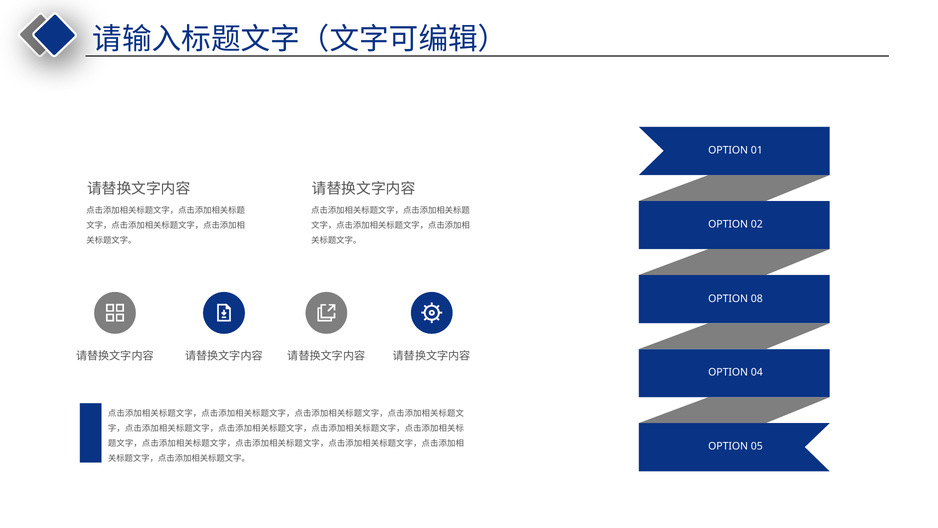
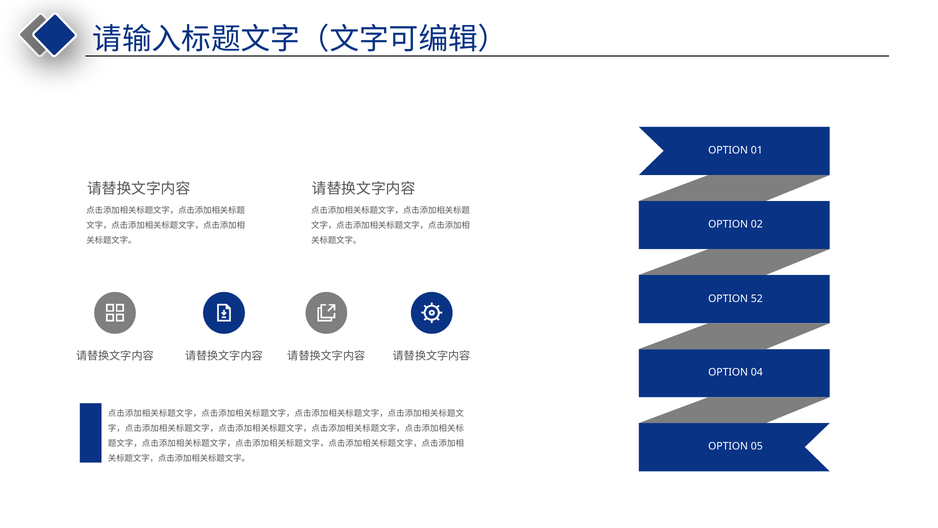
08: 08 -> 52
